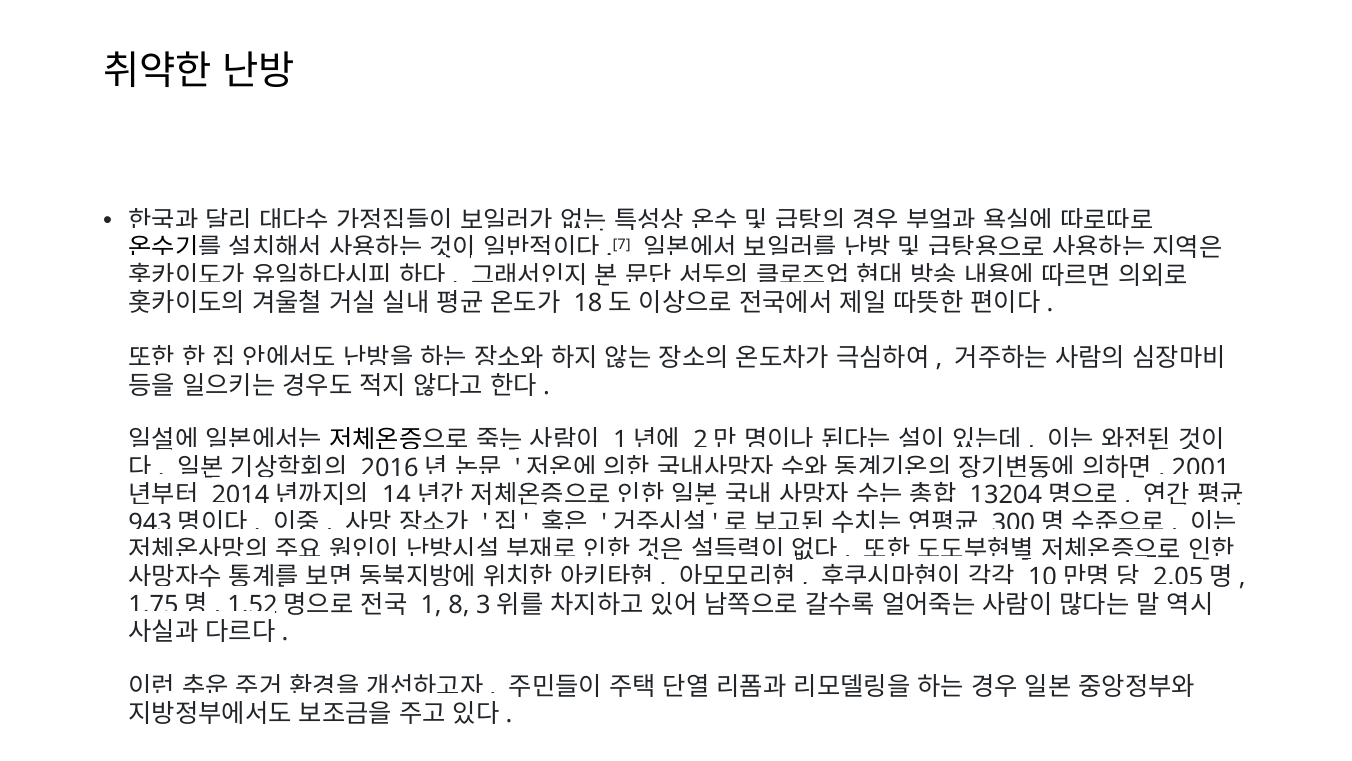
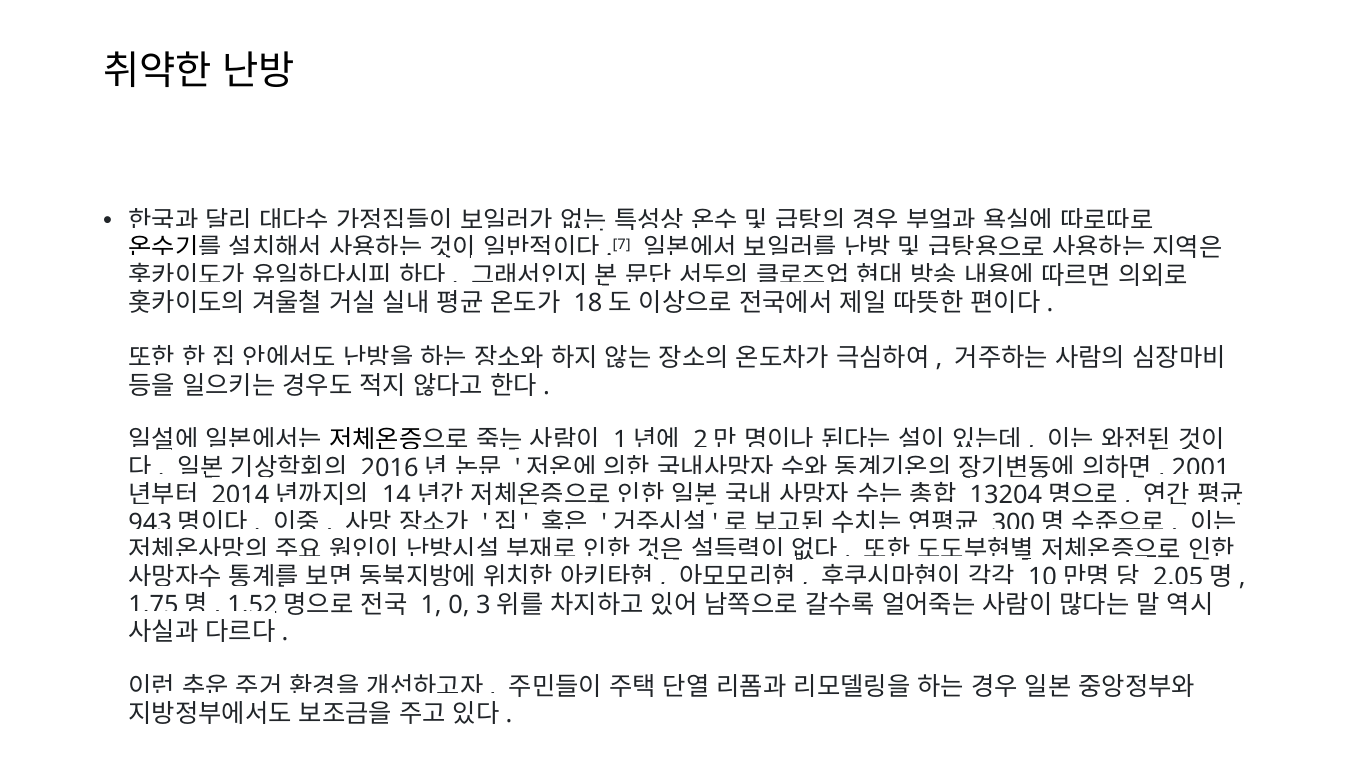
8: 8 -> 0
